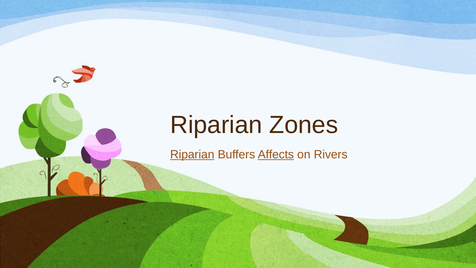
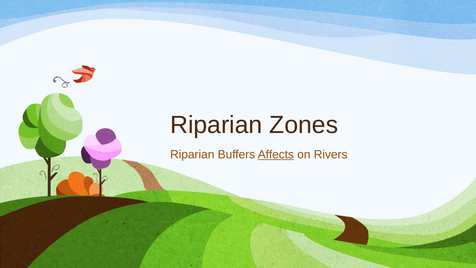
Riparian at (192, 154) underline: present -> none
